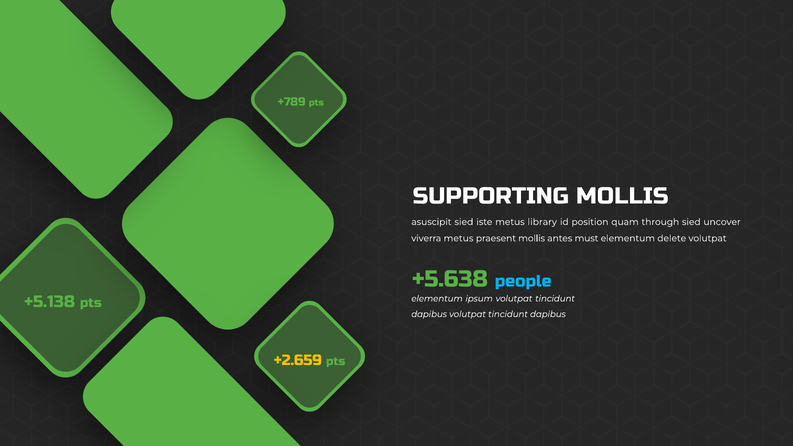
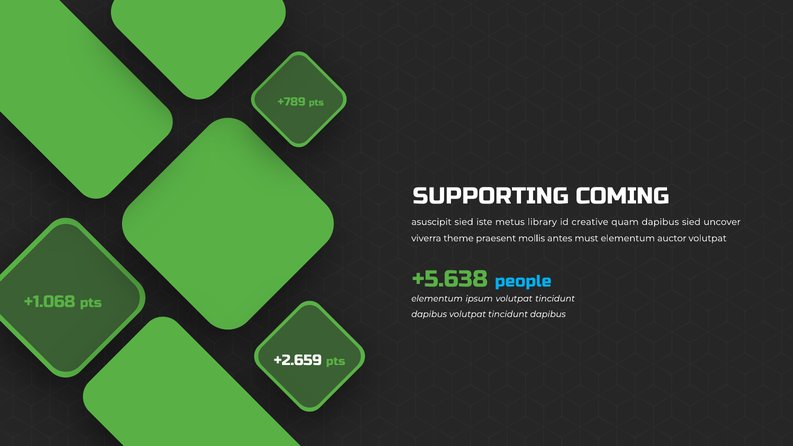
SUPPORTING MOLLIS: MOLLIS -> COMING
position: position -> creative
quam through: through -> dapibus
viverra metus: metus -> theme
delete: delete -> auctor
+5.138: +5.138 -> +1.068
+2.659 colour: yellow -> white
